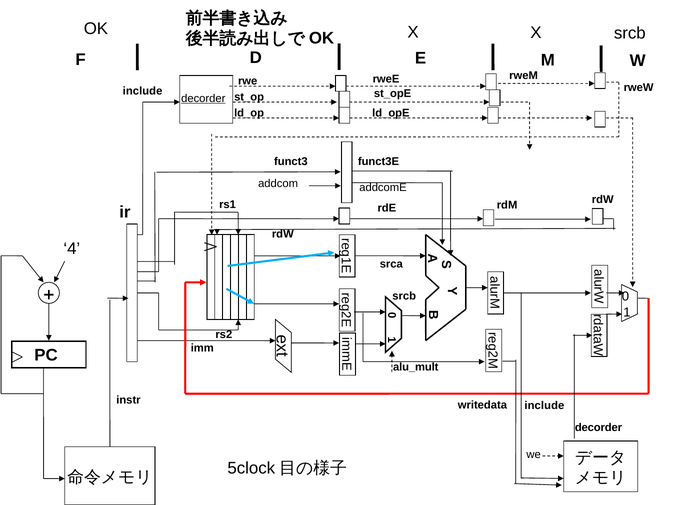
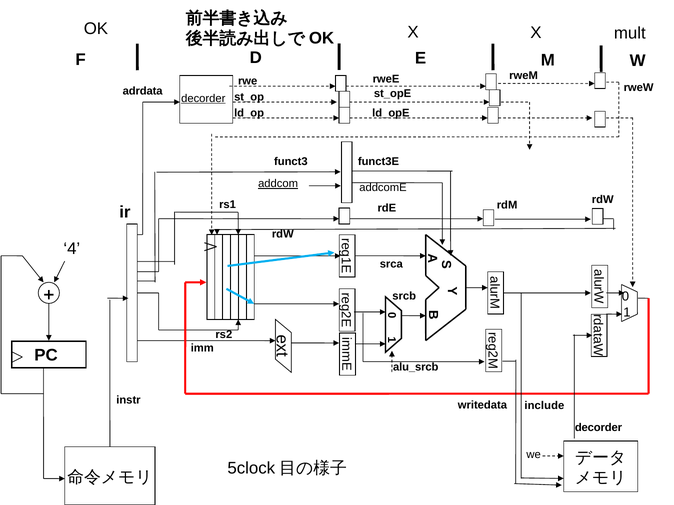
srcb at (630, 33): srcb -> mult
include at (143, 91): include -> adrdata
addcom underline: none -> present
alu_mult: alu_mult -> alu_srcb
